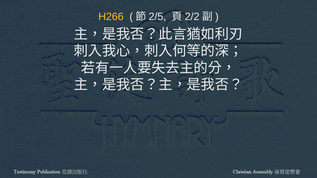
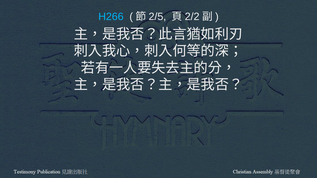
H266 colour: yellow -> light blue
